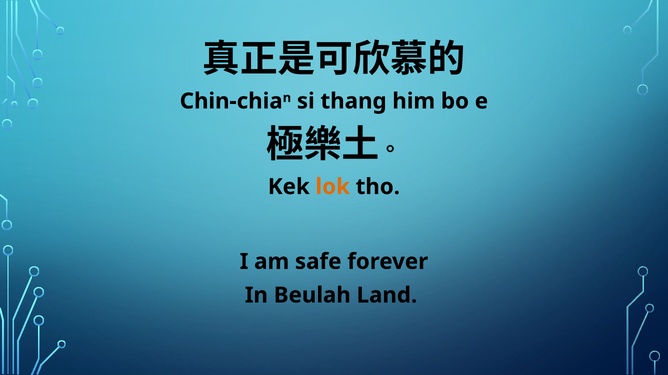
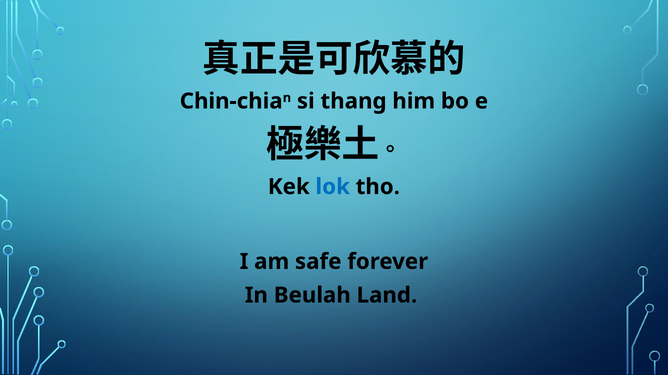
lok colour: orange -> blue
